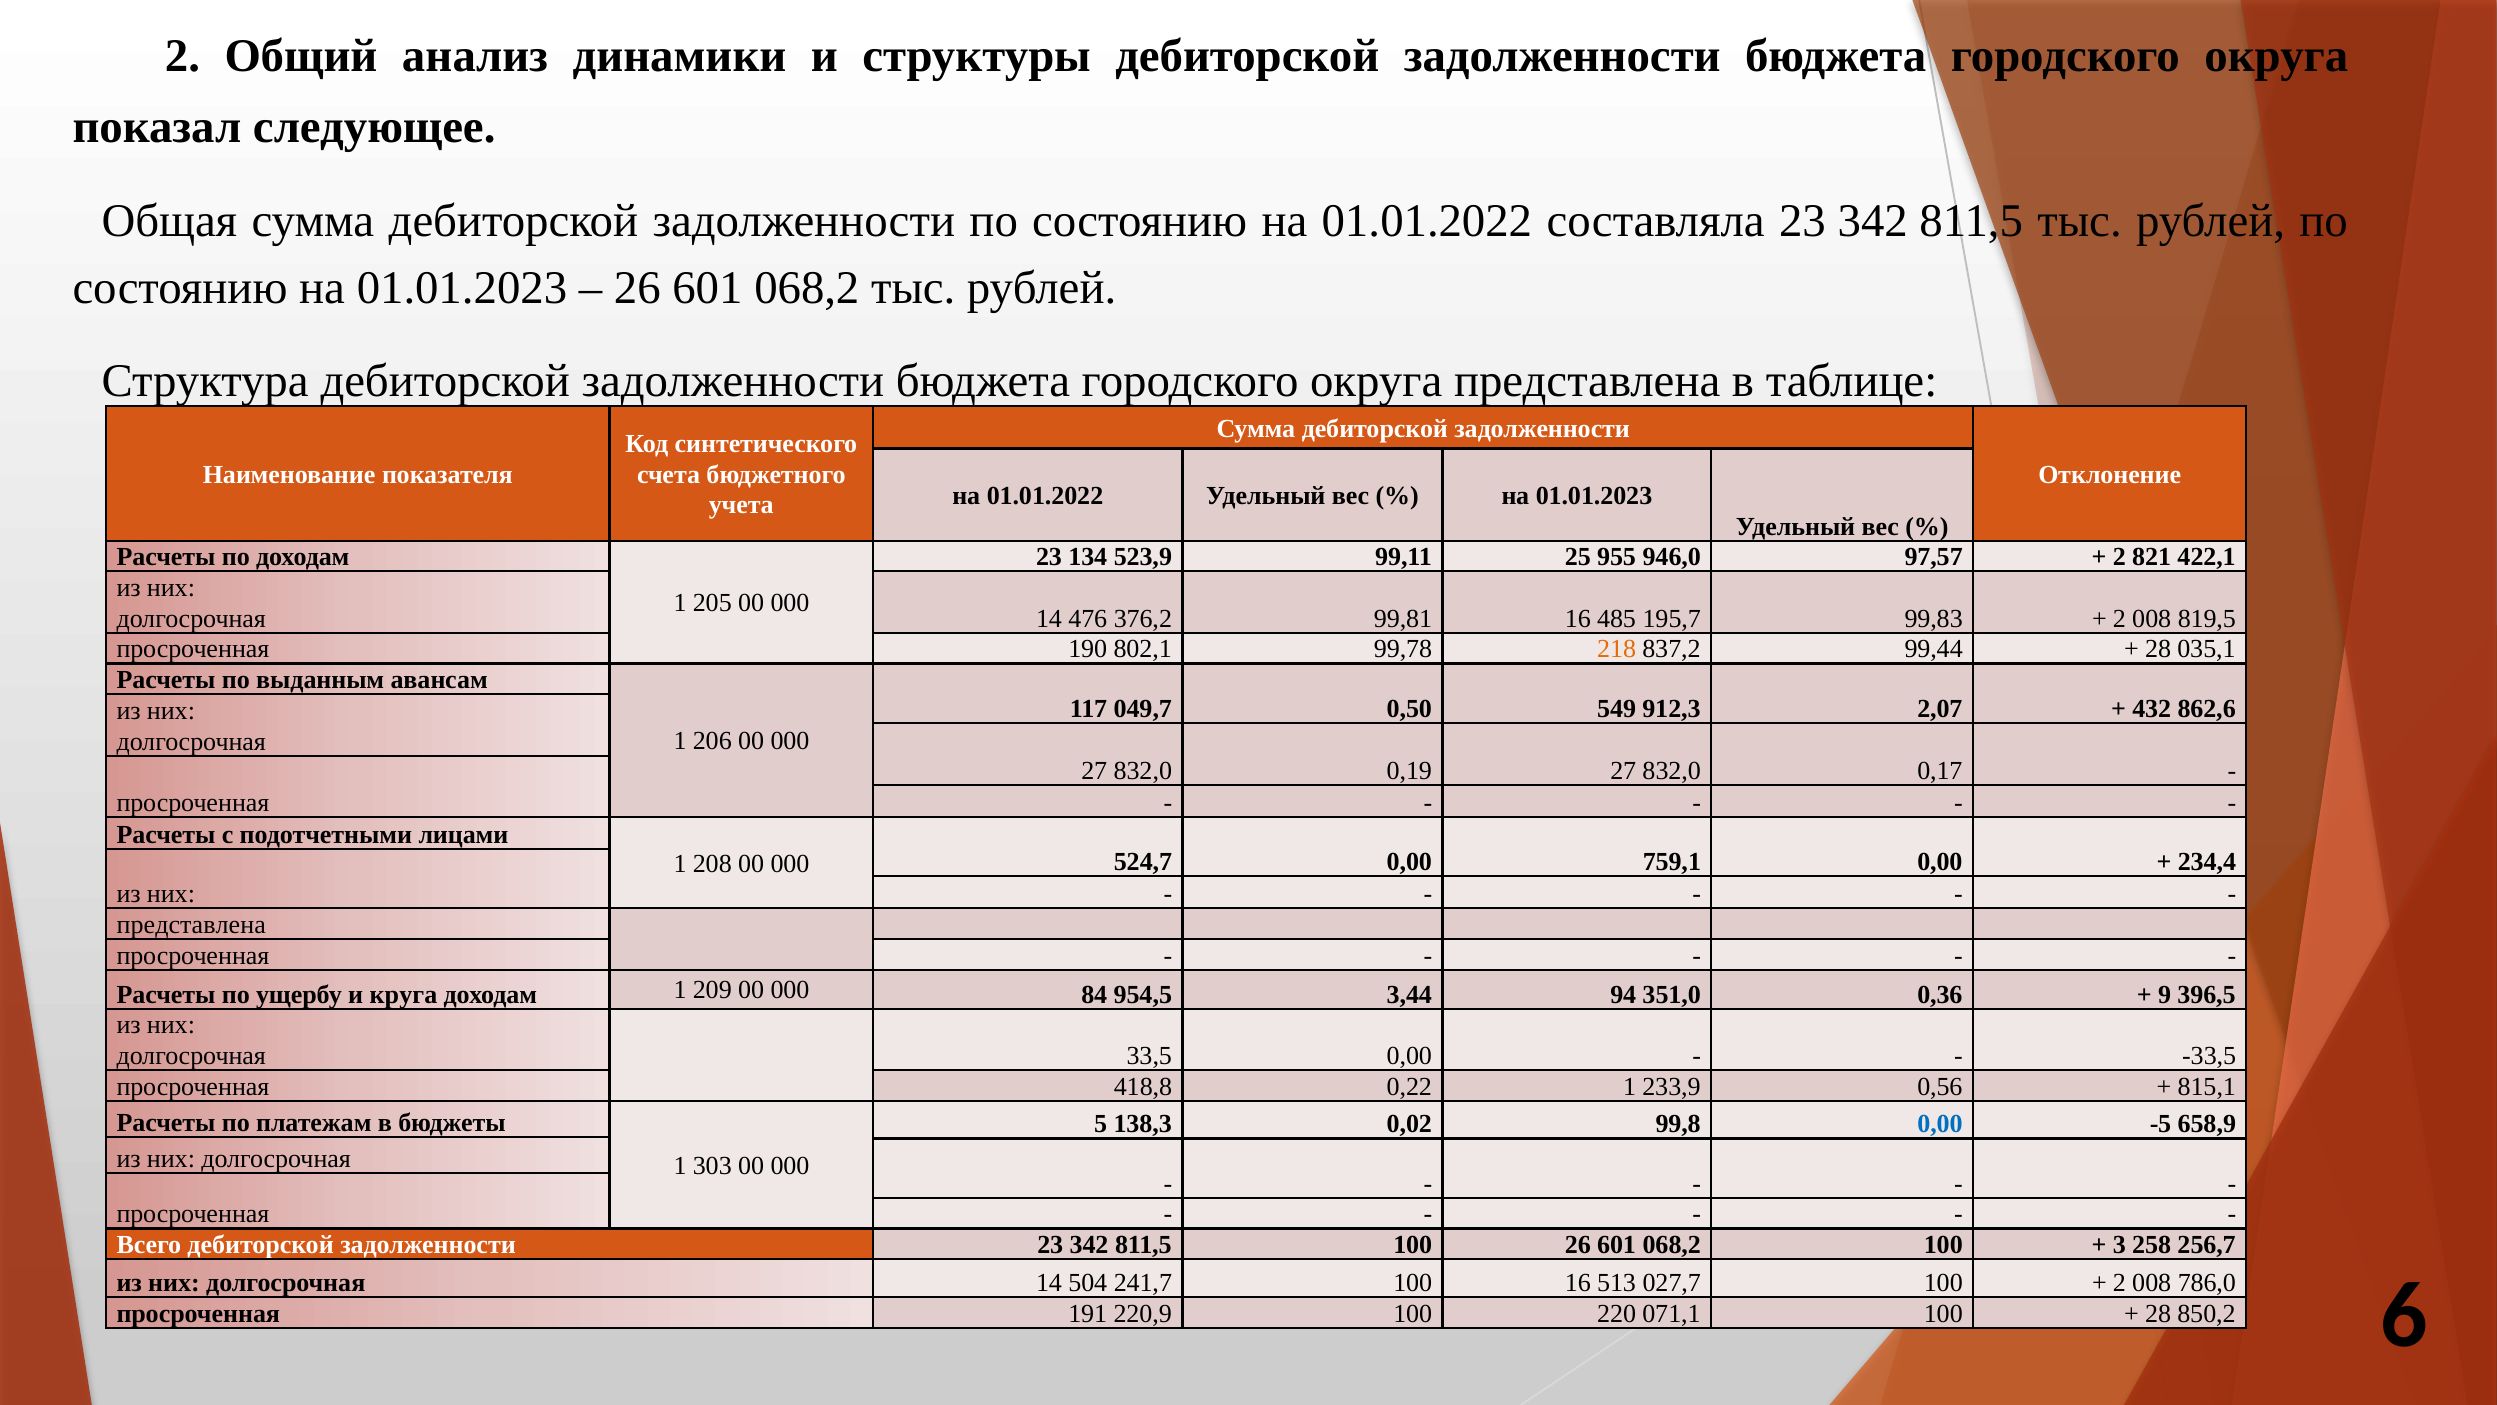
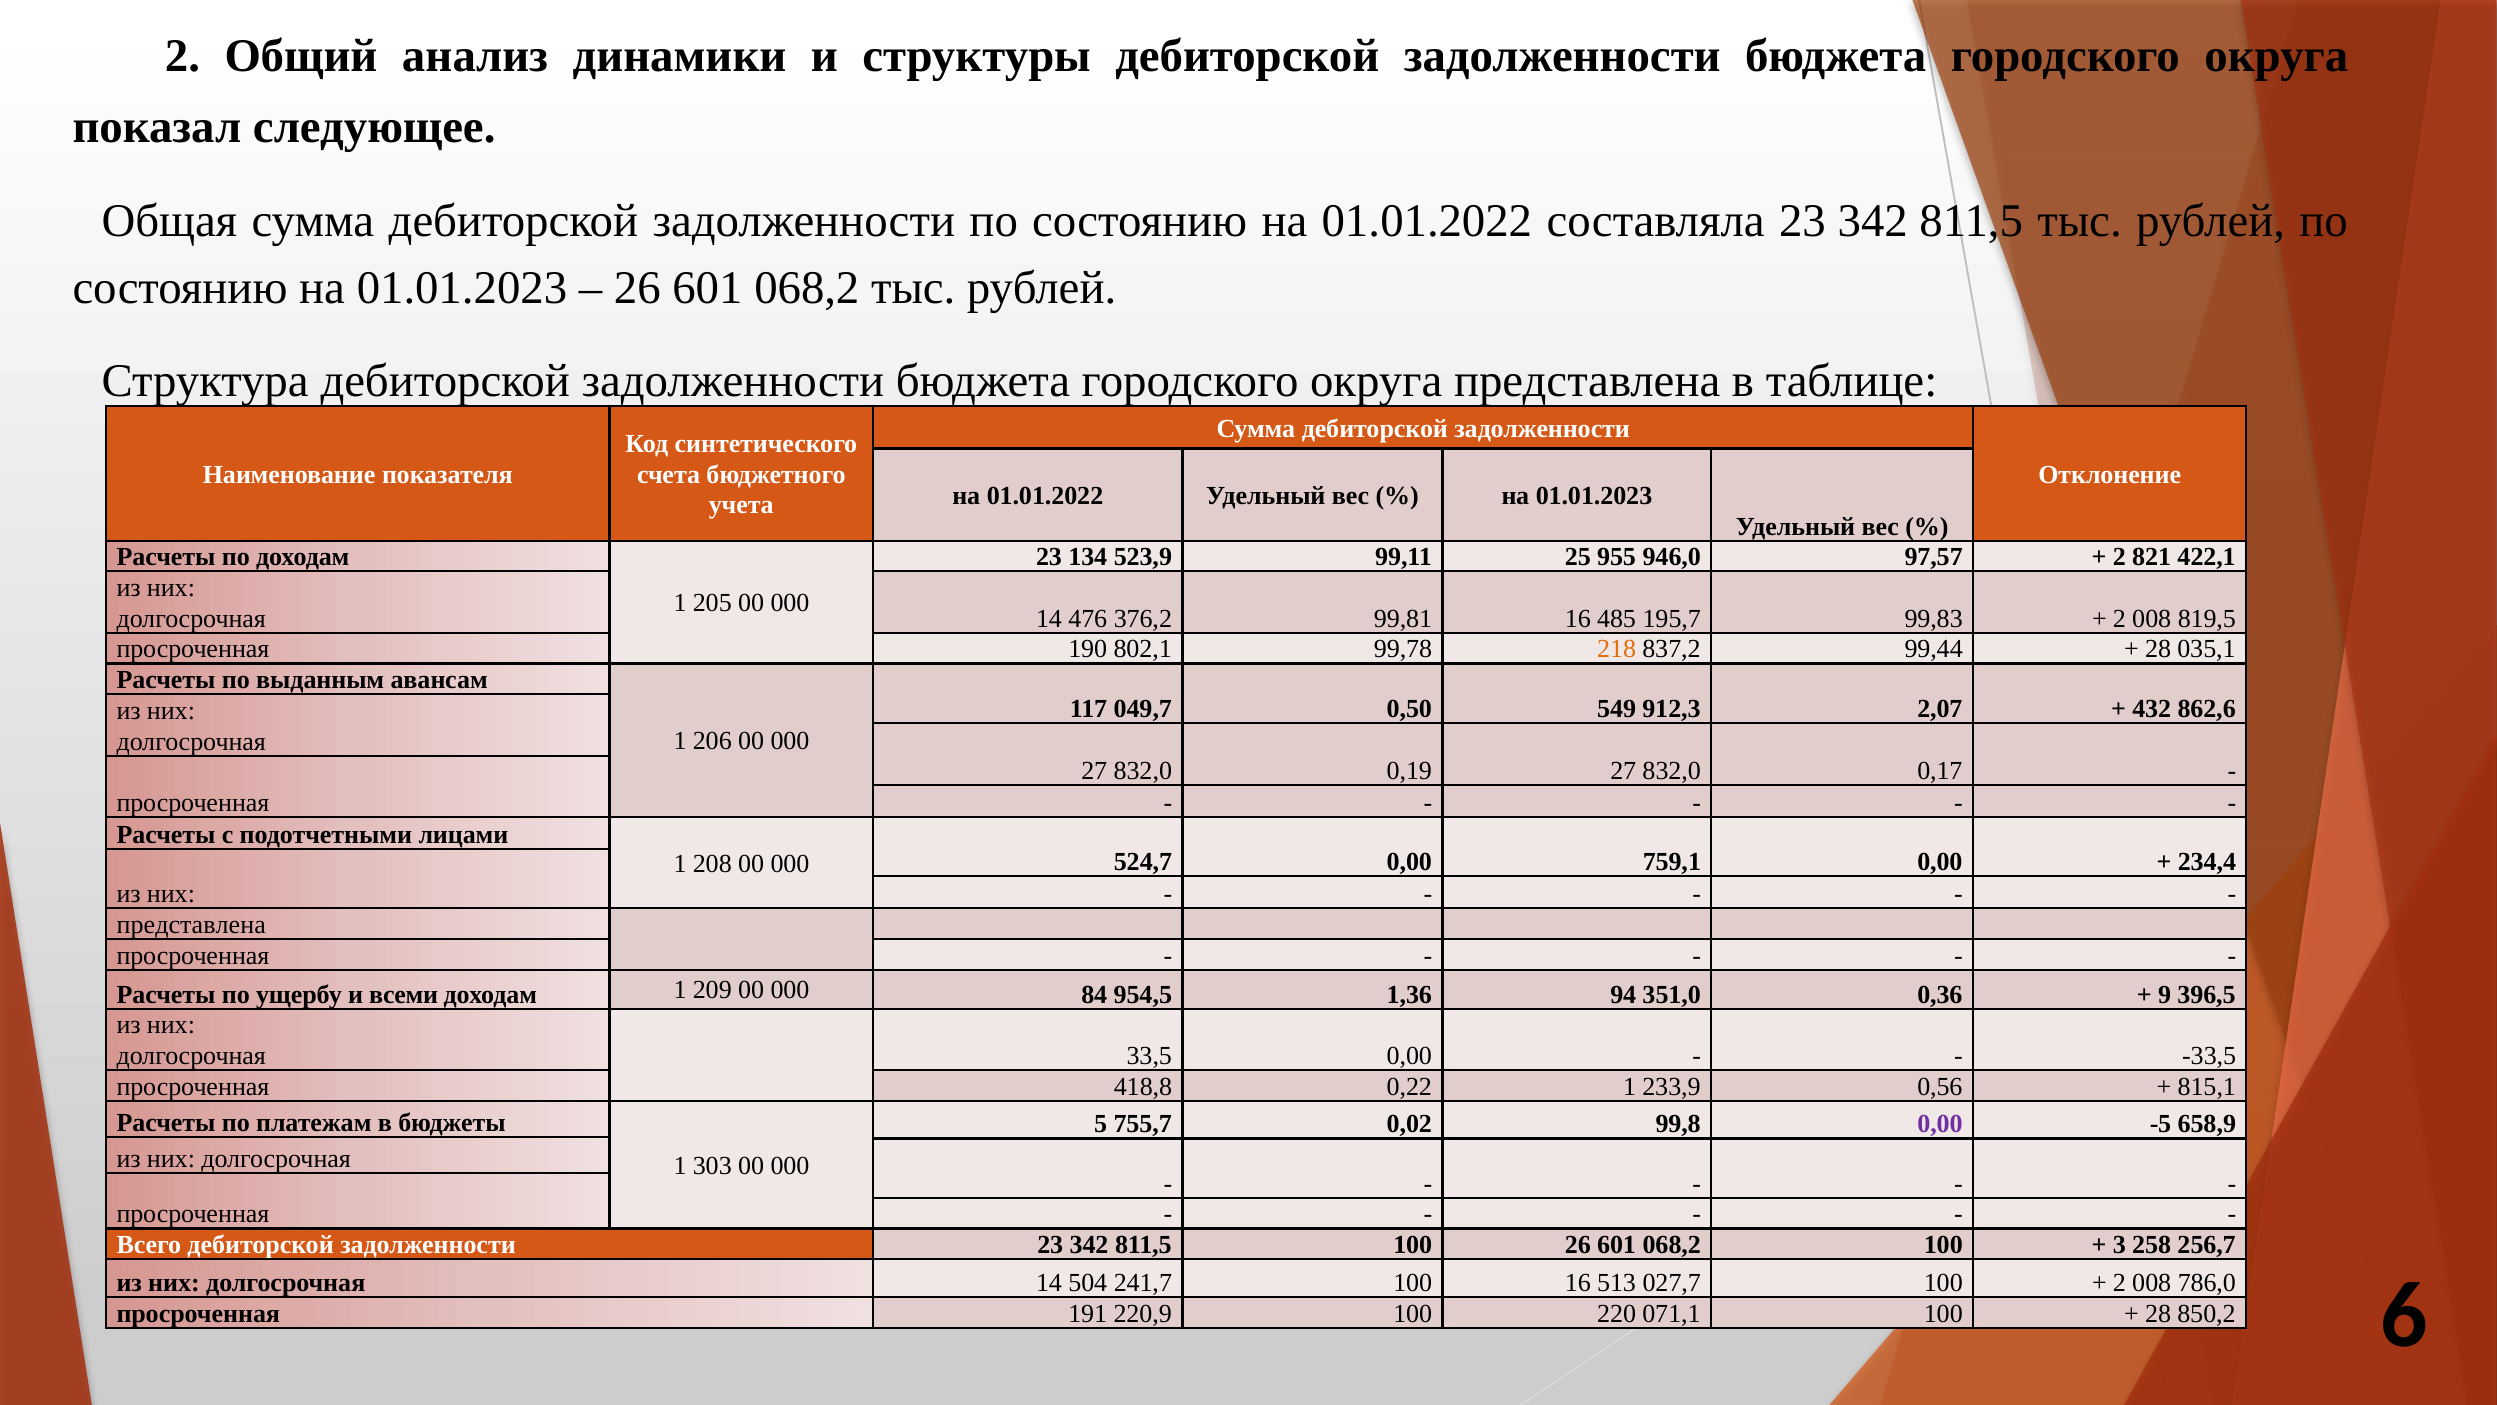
круга: круга -> всеми
3,44: 3,44 -> 1,36
138,3: 138,3 -> 755,7
0,00 at (1940, 1124) colour: blue -> purple
